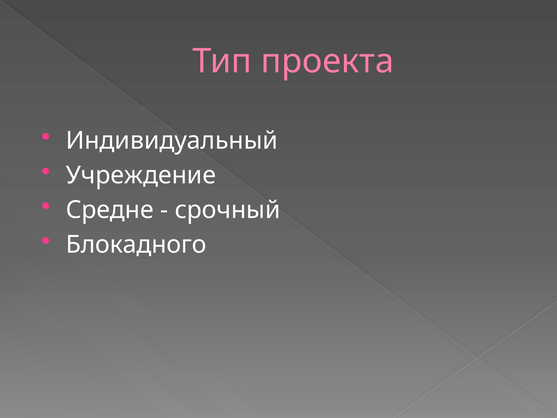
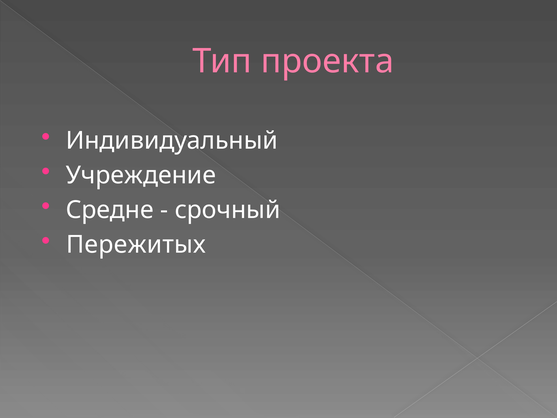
Блокадного: Блокадного -> Пережитых
